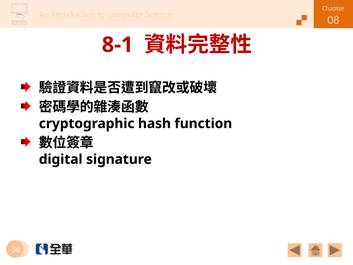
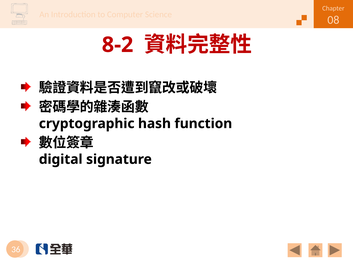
8-1: 8-1 -> 8-2
